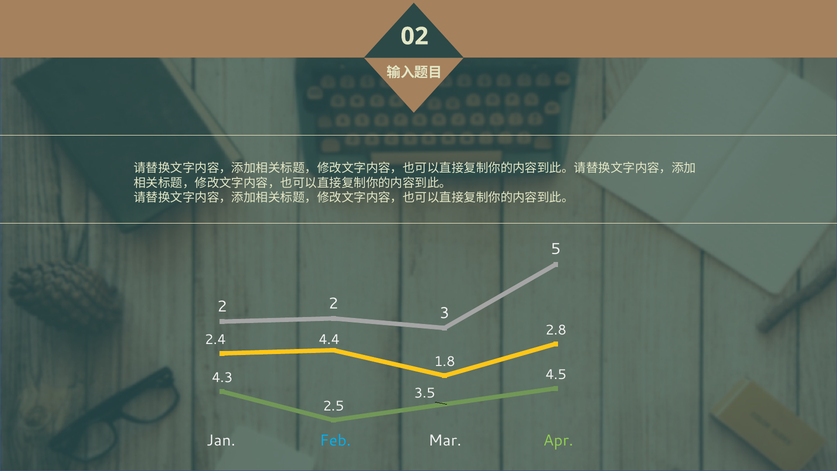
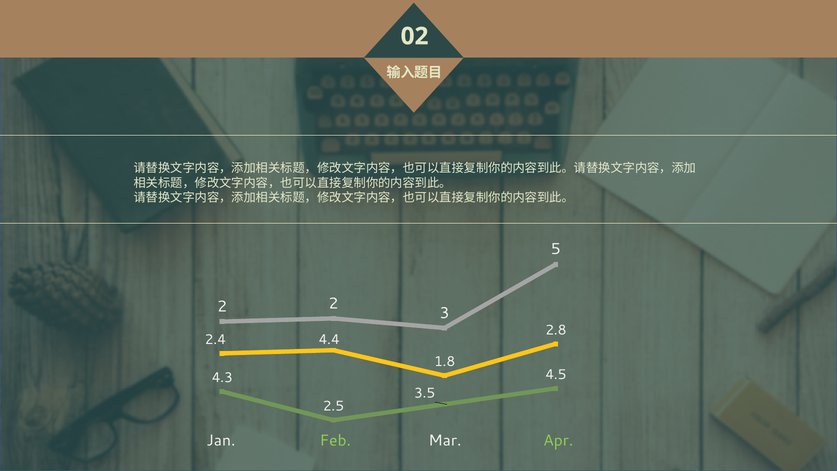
Feb colour: light blue -> light green
